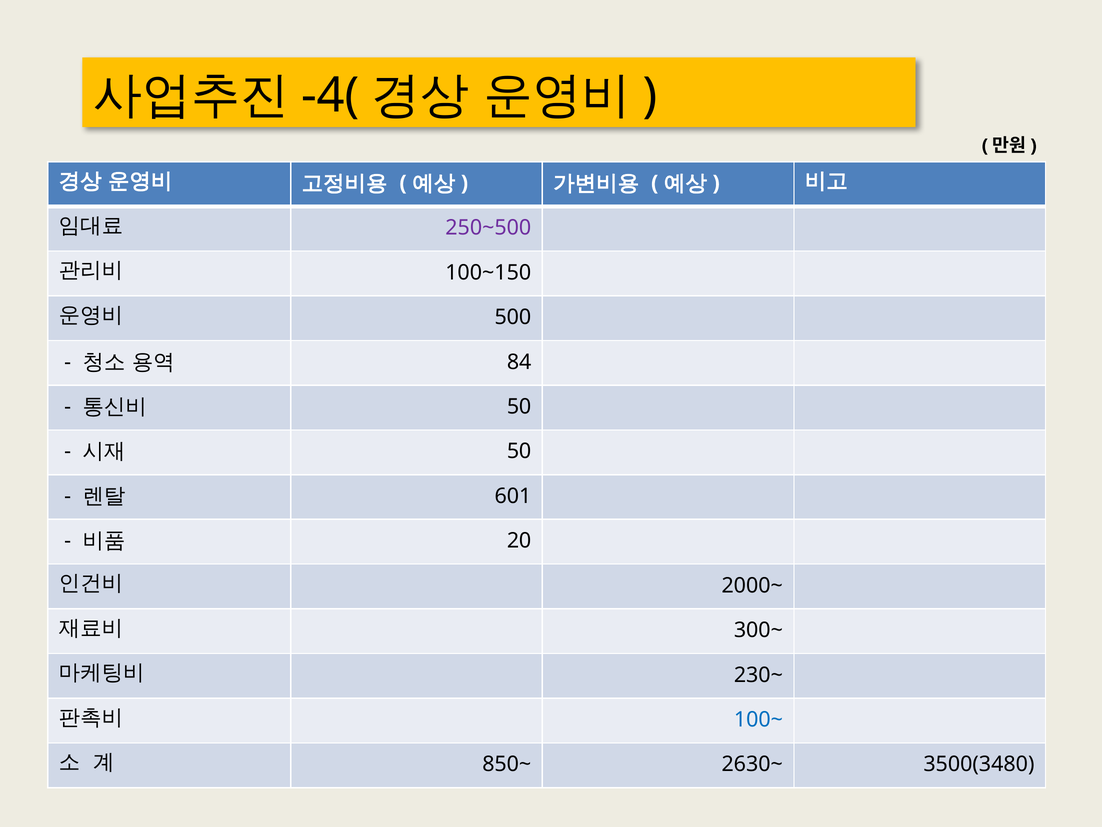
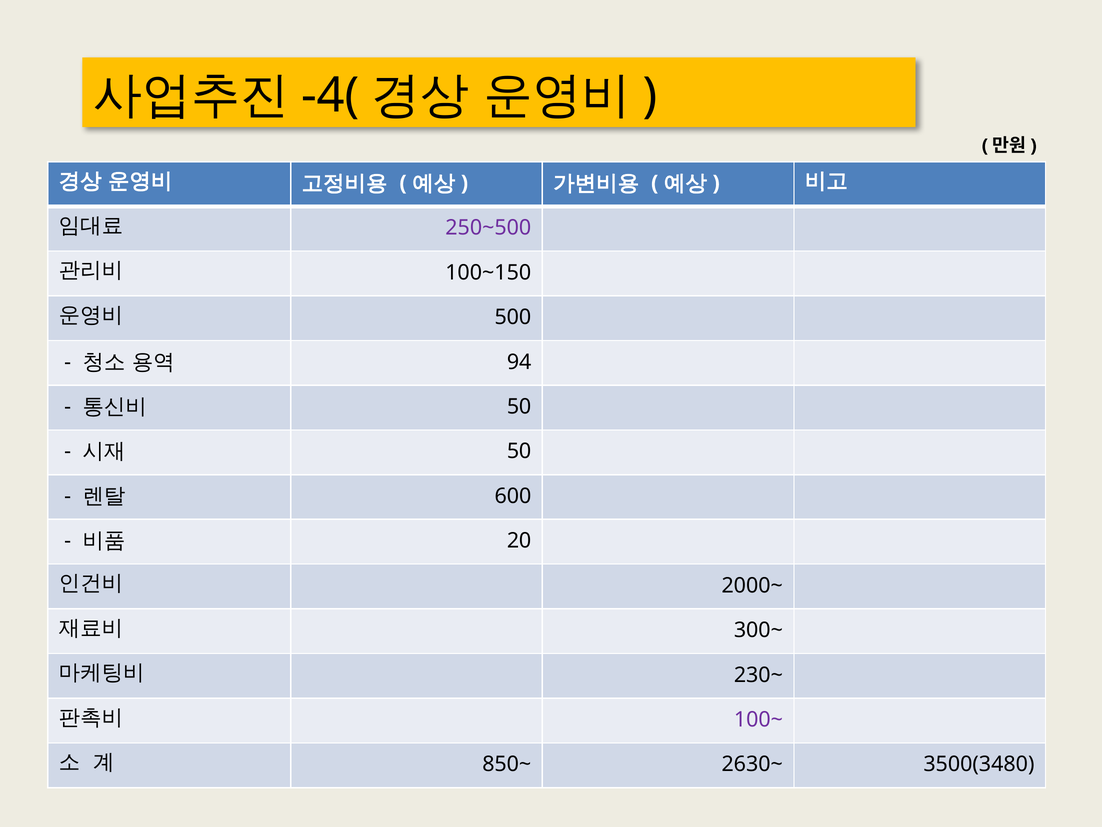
84: 84 -> 94
601: 601 -> 600
100~ colour: blue -> purple
